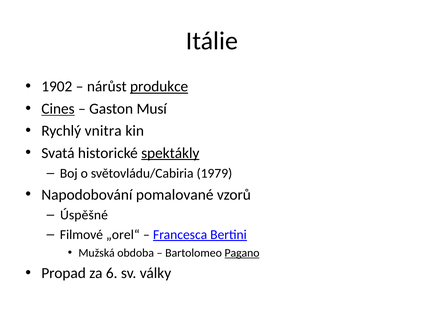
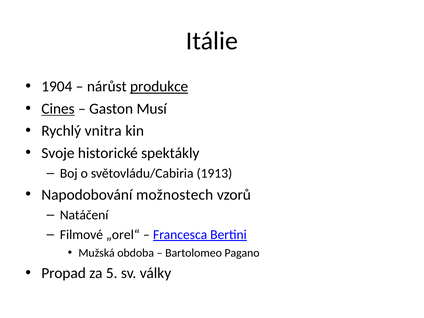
1902: 1902 -> 1904
Svatá: Svatá -> Svoje
spektákly underline: present -> none
1979: 1979 -> 1913
pomalované: pomalované -> možnostech
Úspěšné: Úspěšné -> Natáčení
Pagano underline: present -> none
6: 6 -> 5
